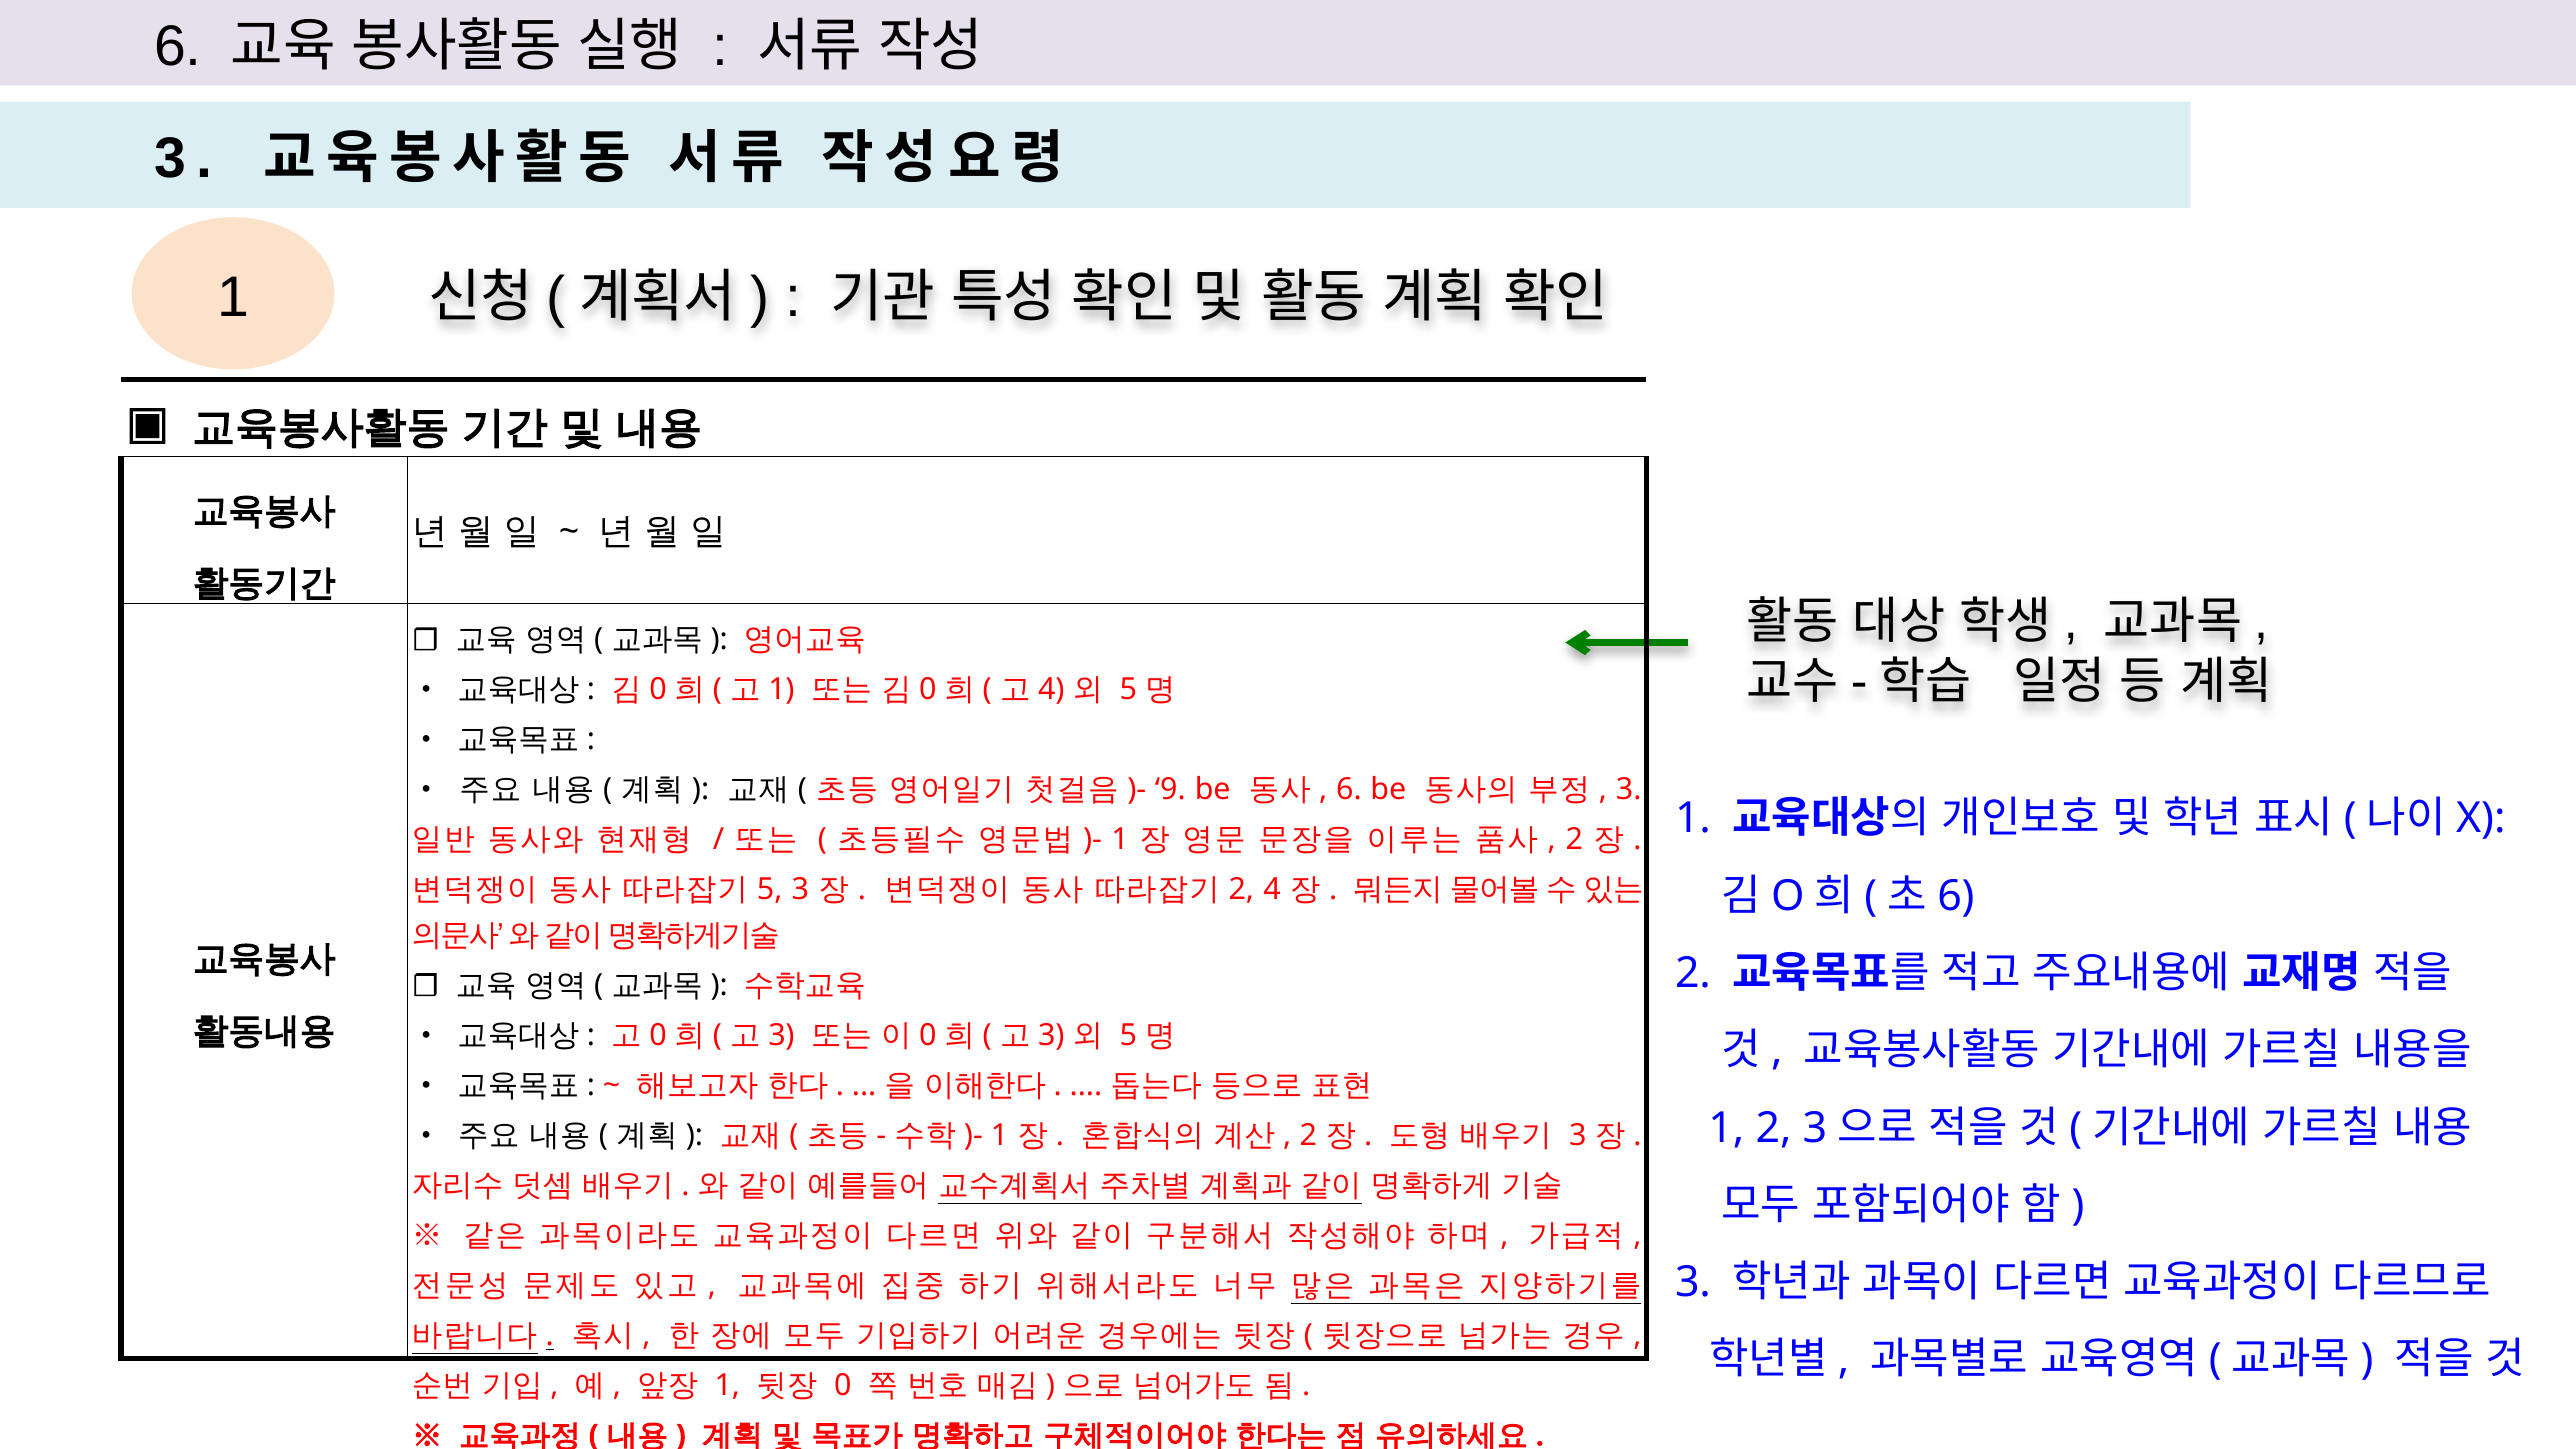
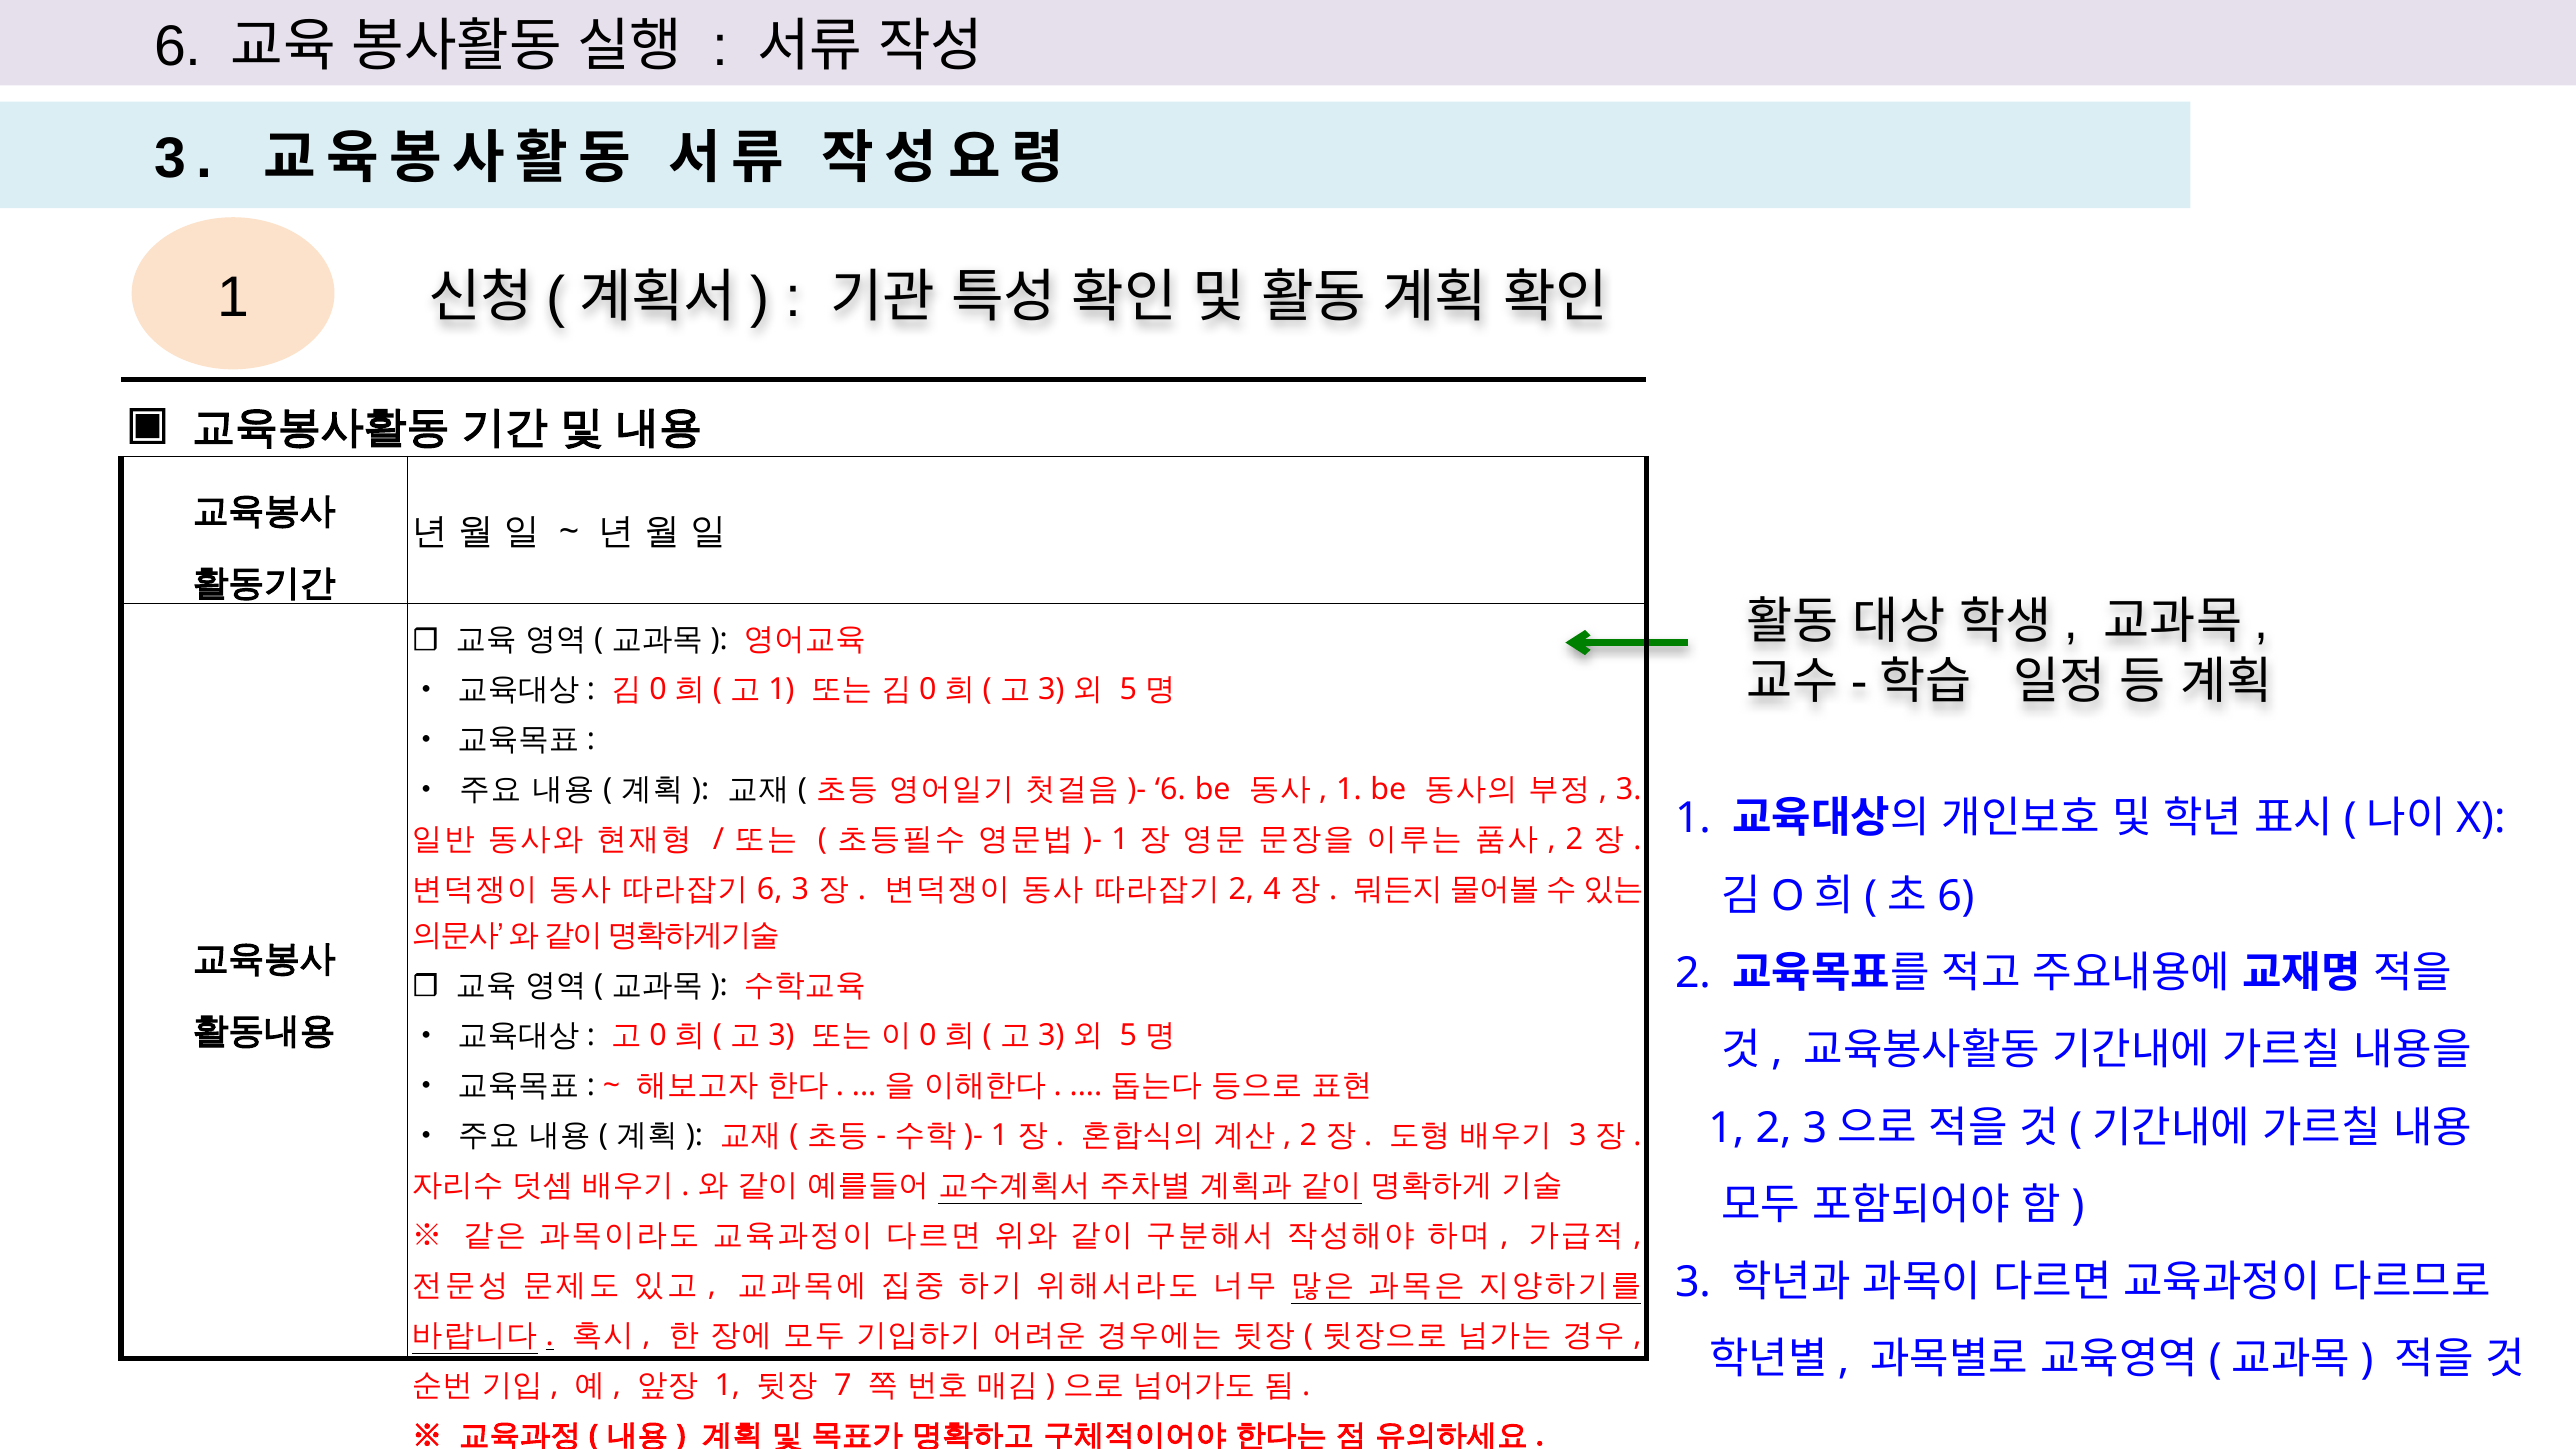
4 at (1051, 690): 4 -> 3
9 at (1170, 790): 9 -> 6
6 at (1349, 790): 6 -> 1
5 at (770, 890): 5 -> 6
0 at (843, 1386): 0 -> 7
